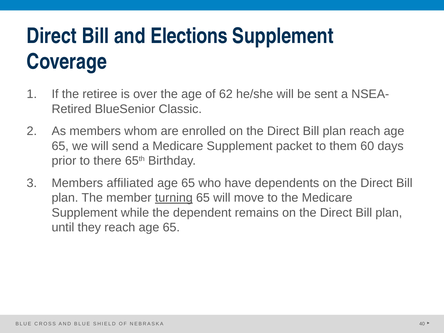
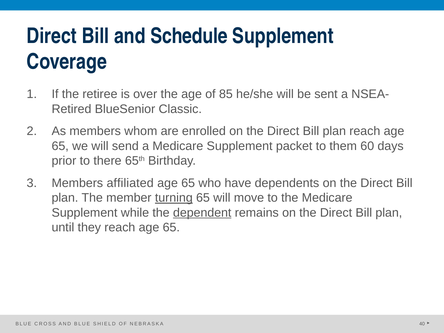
Elections: Elections -> Schedule
62: 62 -> 85
dependent underline: none -> present
